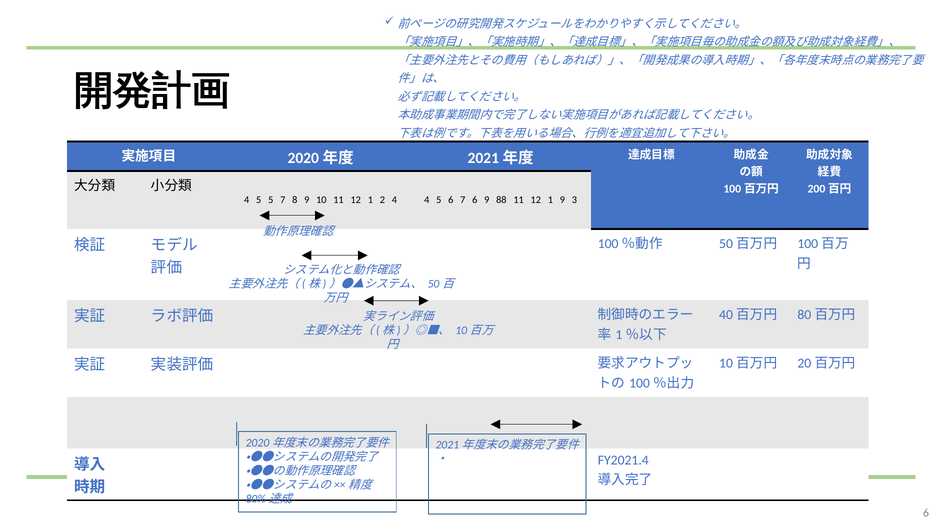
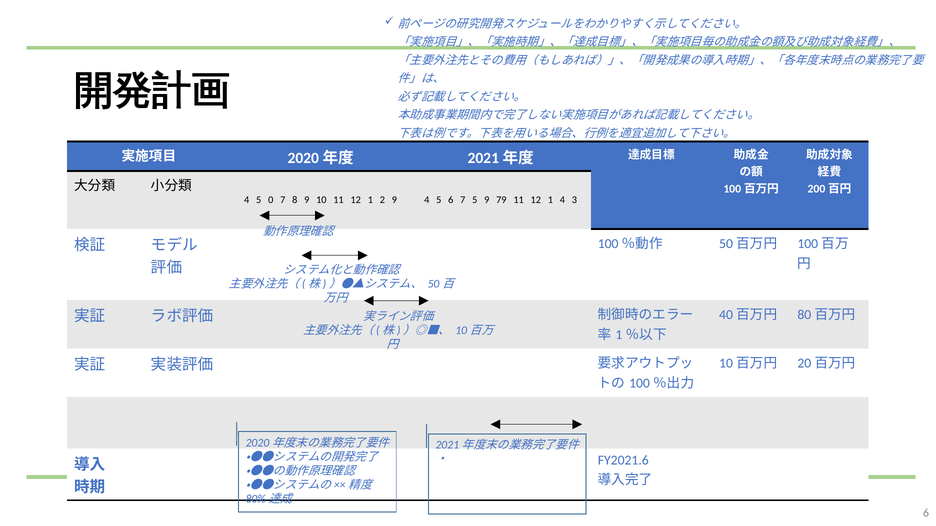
5 5: 5 -> 0
2 4: 4 -> 9
7 6: 6 -> 5
88: 88 -> 79
1 9: 9 -> 4
FY2021.4: FY2021.4 -> FY2021.6
